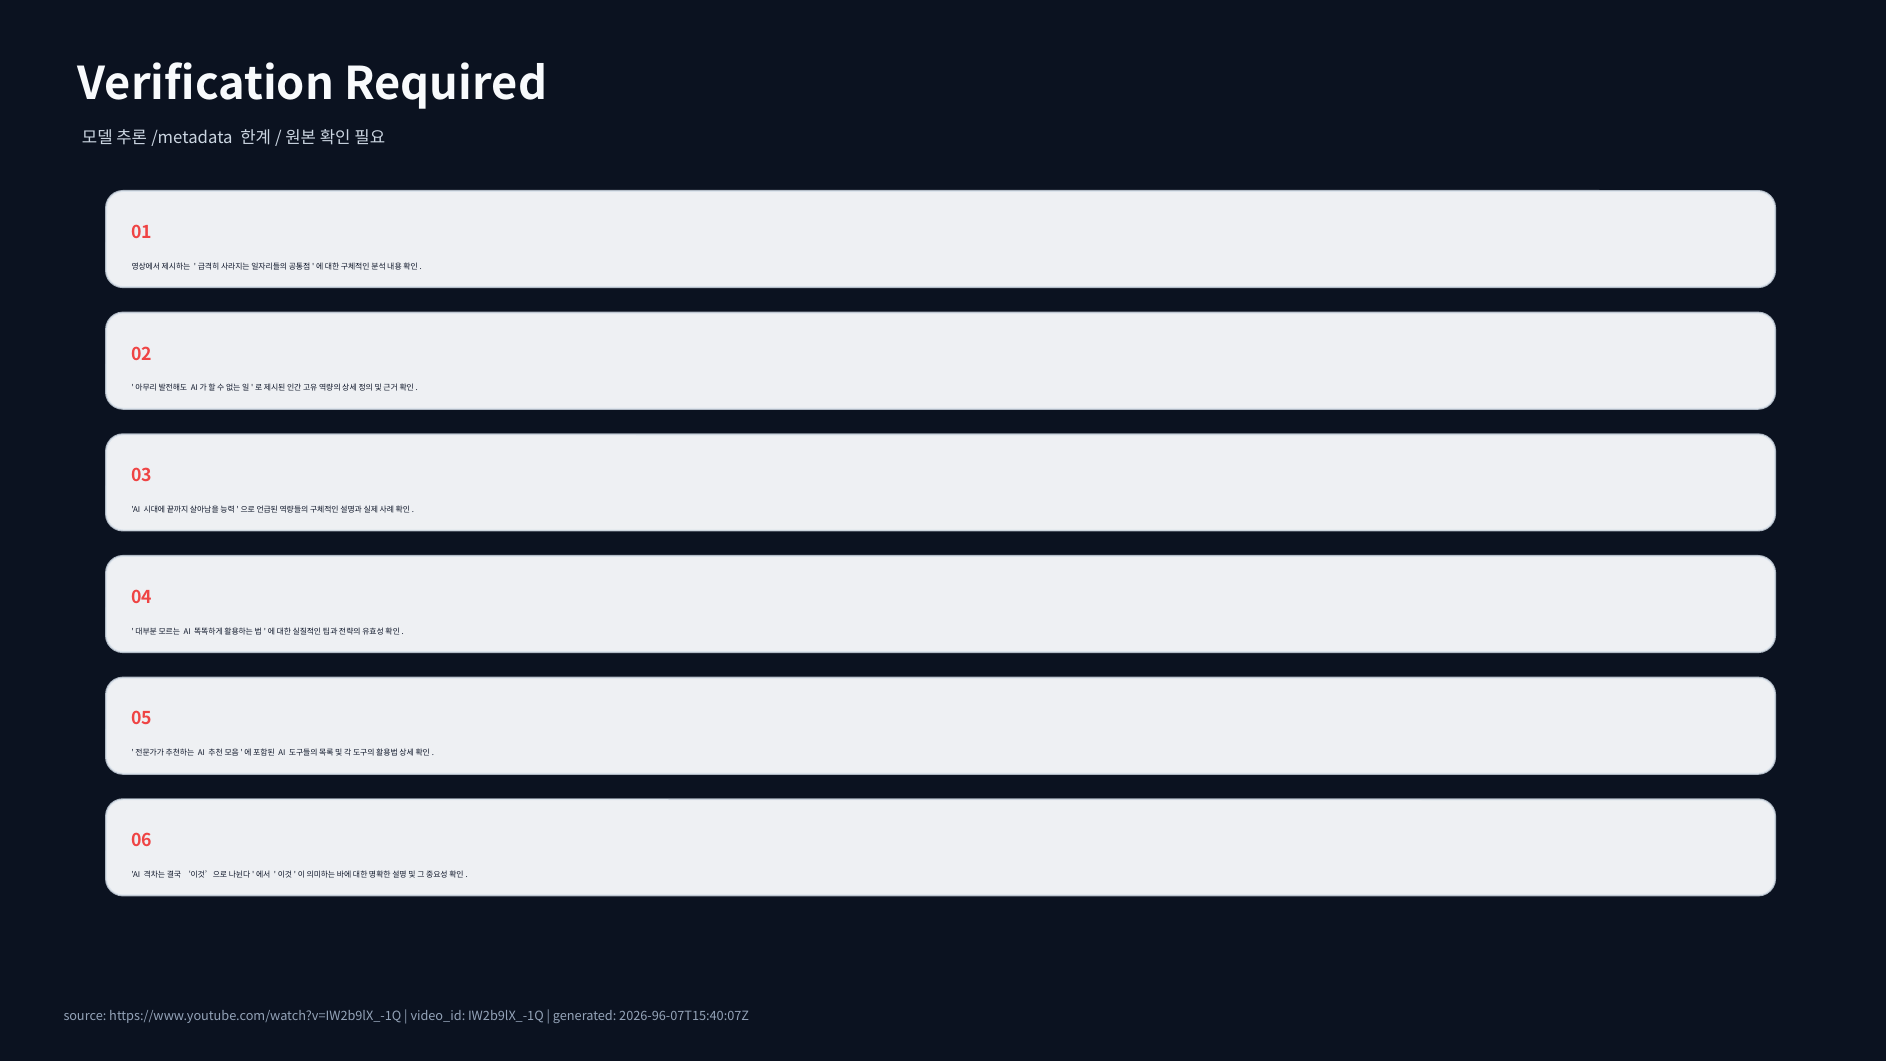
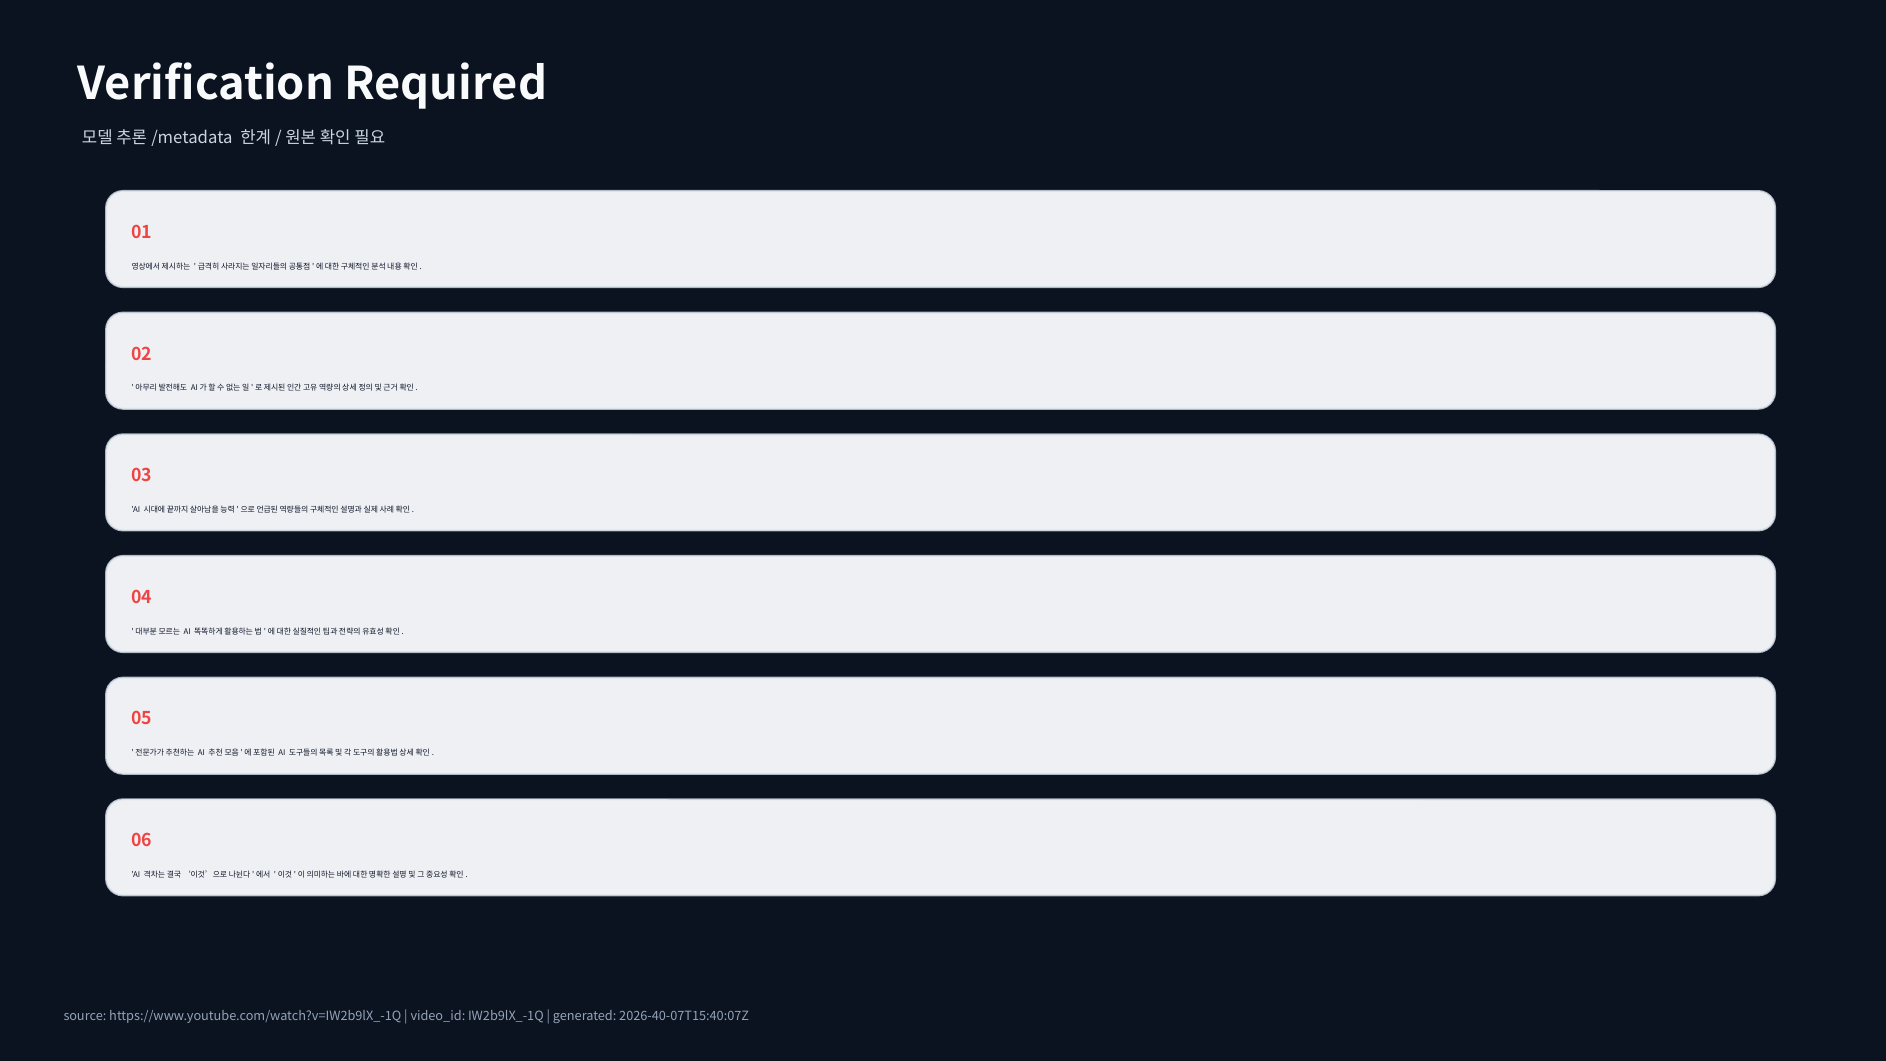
2026-96-07T15:40:07Z: 2026-96-07T15:40:07Z -> 2026-40-07T15:40:07Z
